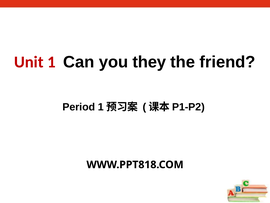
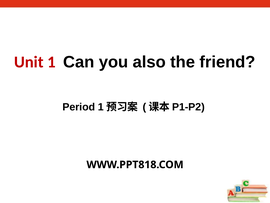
they: they -> also
